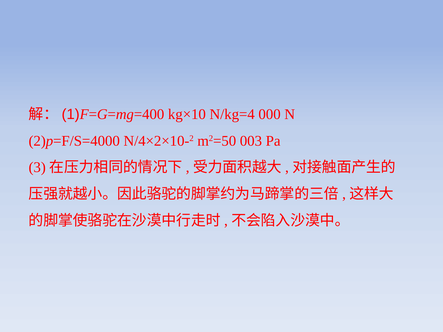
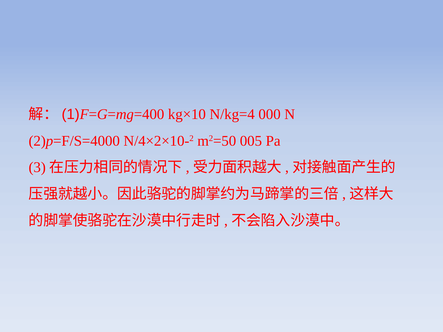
003: 003 -> 005
